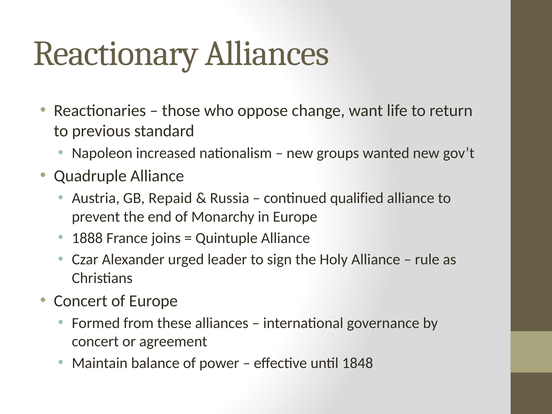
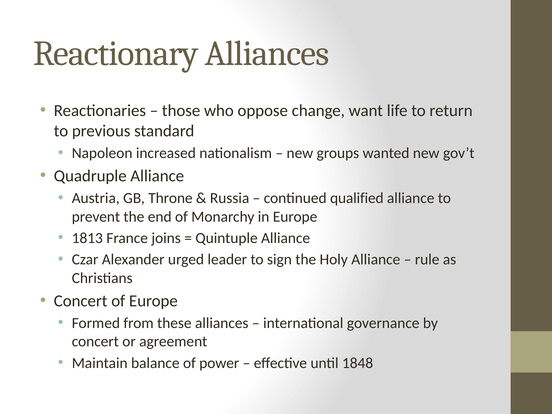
Repaid: Repaid -> Throne
1888: 1888 -> 1813
